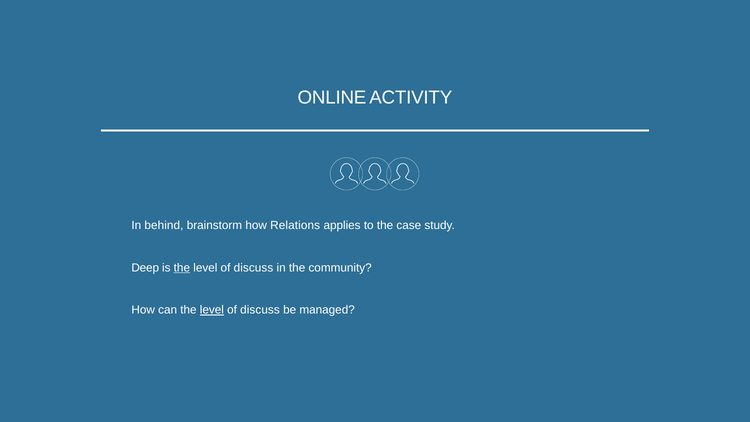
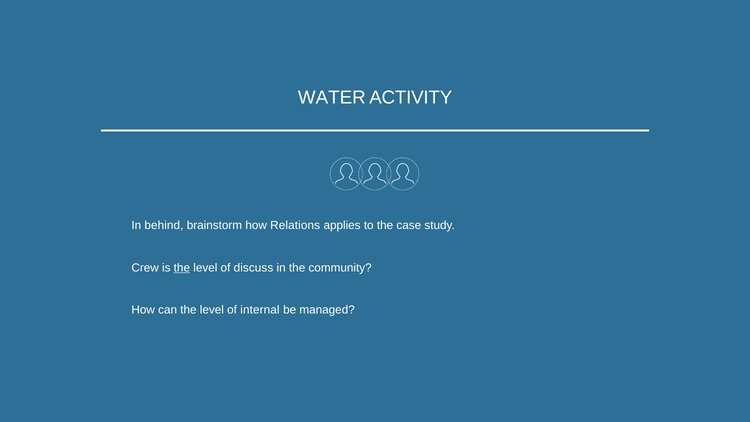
ONLINE: ONLINE -> WATER
Deep: Deep -> Crew
level at (212, 310) underline: present -> none
discuss at (260, 310): discuss -> internal
